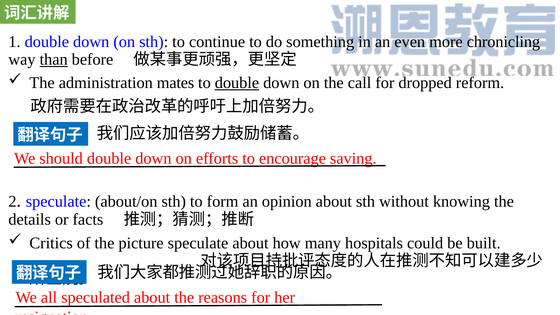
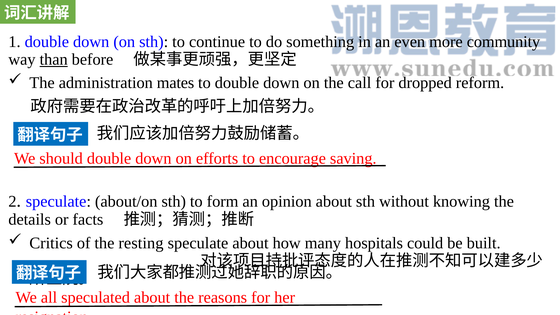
chronicling: chronicling -> community
double at (237, 83) underline: present -> none
picture: picture -> resting
